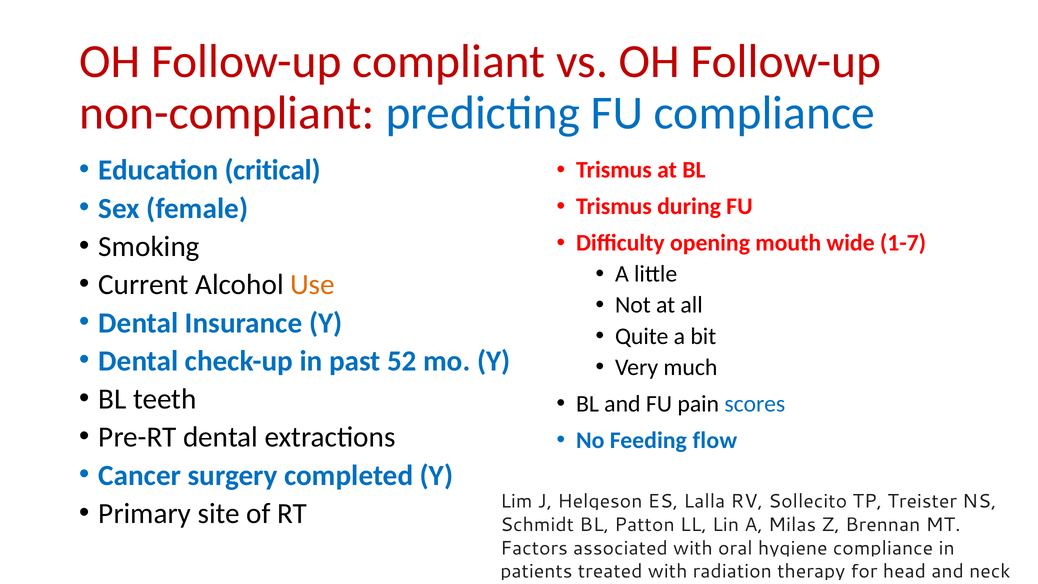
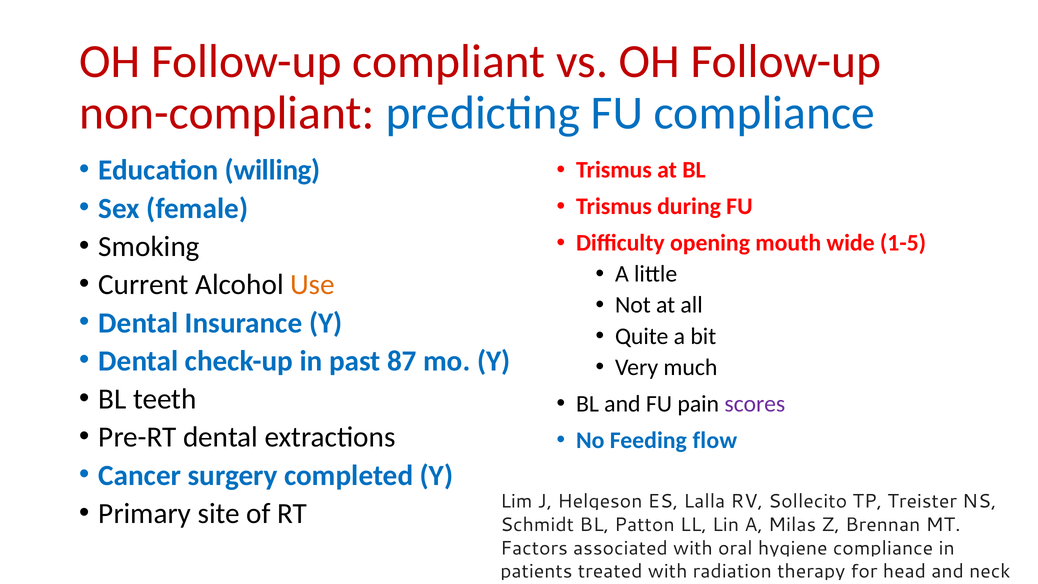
critical: critical -> willing
1-7: 1-7 -> 1-5
52: 52 -> 87
scores colour: blue -> purple
